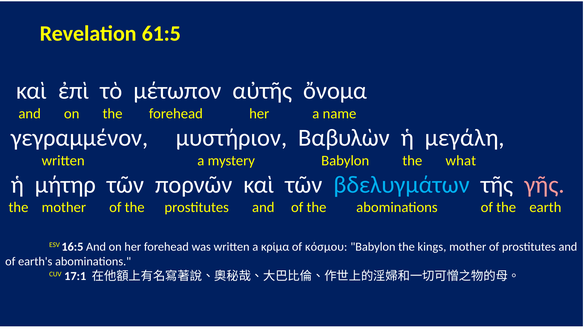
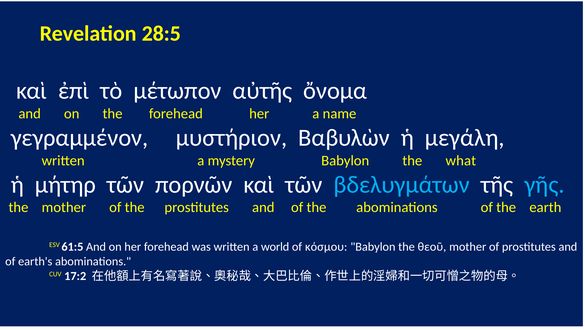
61:5: 61:5 -> 28:5
γῆς colour: pink -> light blue
16:5: 16:5 -> 61:5
κρίμα: κρίμα -> world
kings: kings -> θεοῦ
17:1: 17:1 -> 17:2
